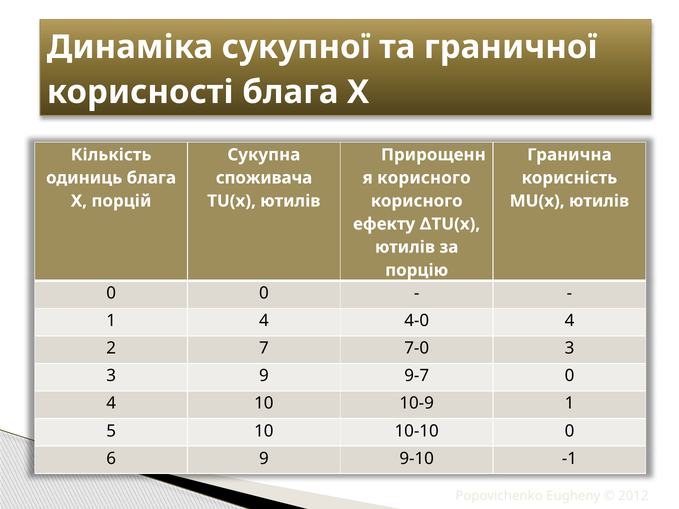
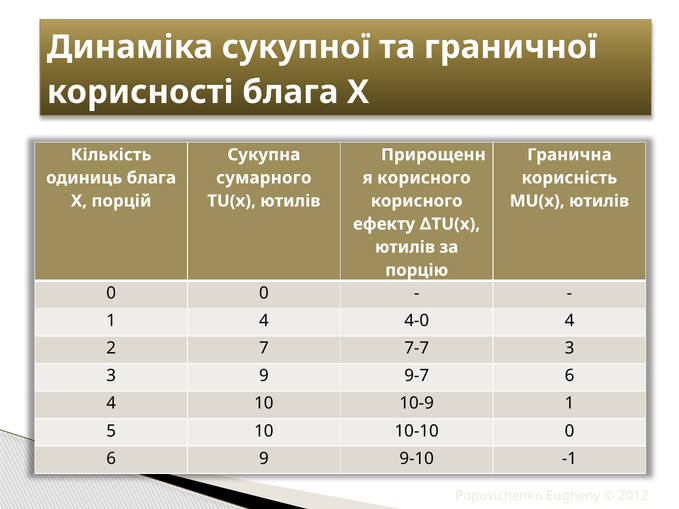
споживача: споживача -> сумарного
7-0: 7-0 -> 7-7
9-7 0: 0 -> 6
